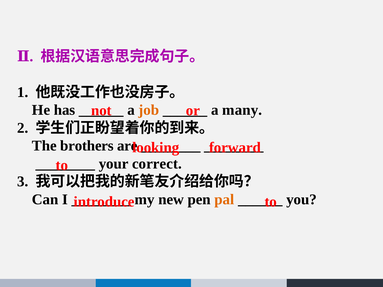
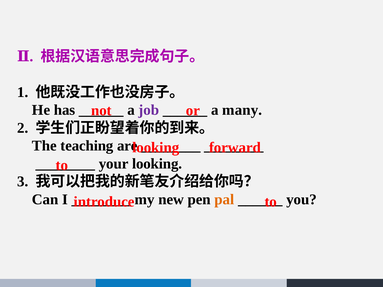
job colour: orange -> purple
brothers: brothers -> teaching
your correct: correct -> looking
